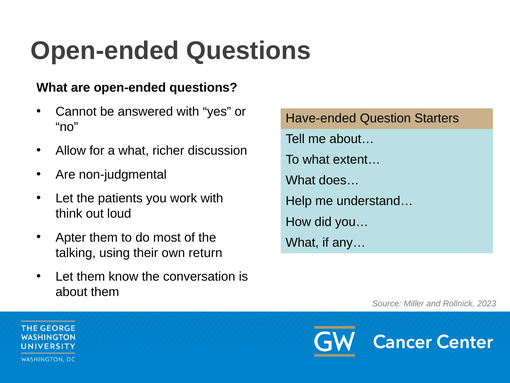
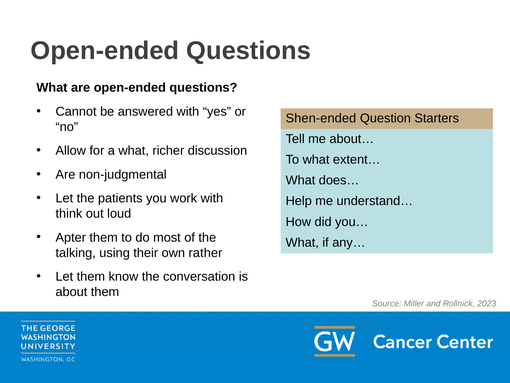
Have-ended: Have-ended -> Shen-ended
return: return -> rather
